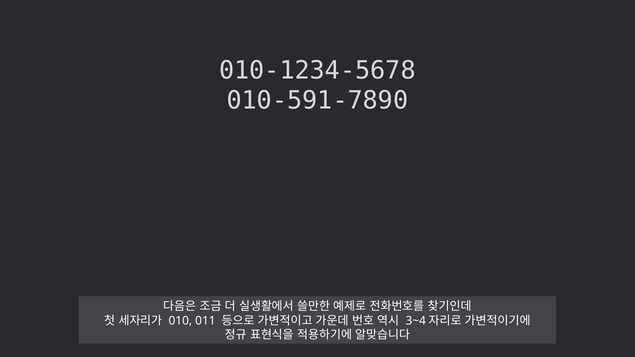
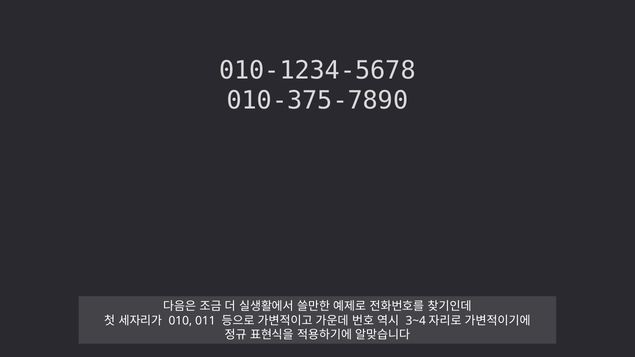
010-591-7890: 010-591-7890 -> 010-375-7890
